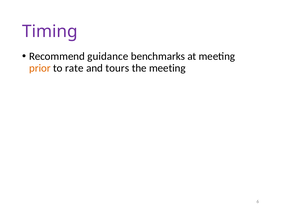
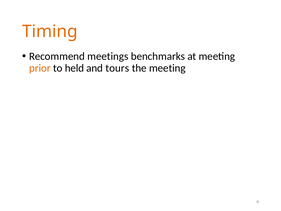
Timing colour: purple -> orange
guidance: guidance -> meetings
rate: rate -> held
